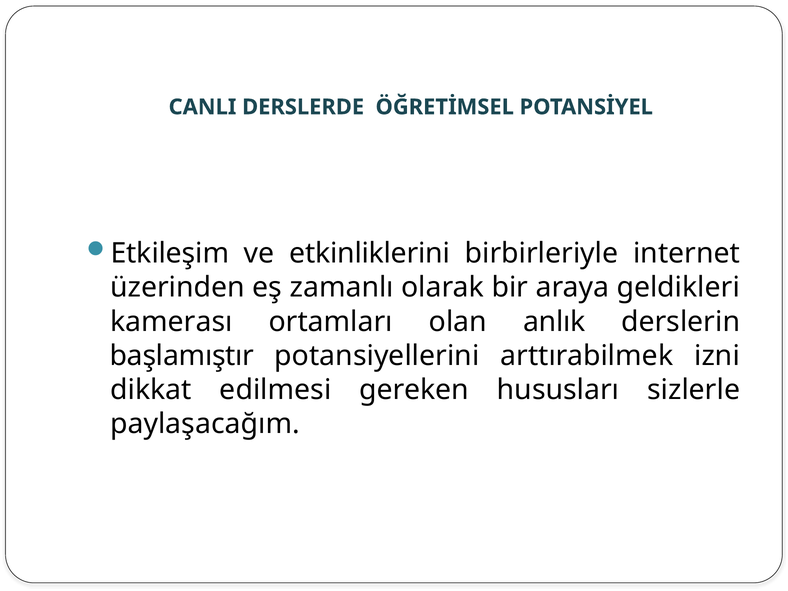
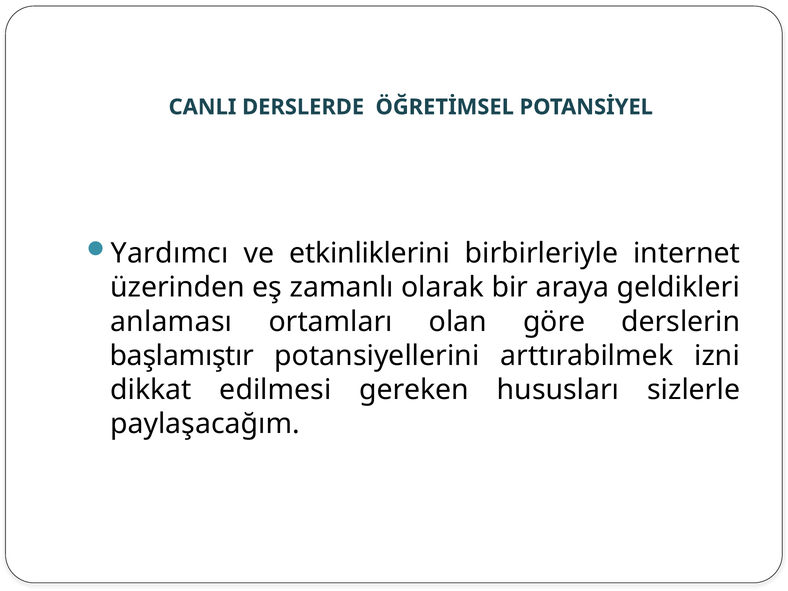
Etkileşim: Etkileşim -> Yardımcı
kamerası: kamerası -> anlaması
anlık: anlık -> göre
